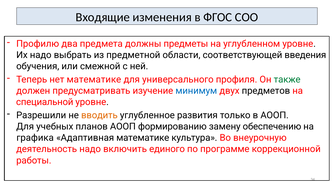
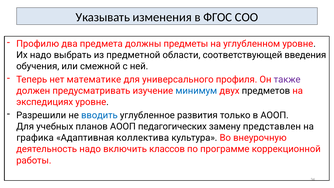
Входящие: Входящие -> Указывать
также colour: green -> purple
специальной: специальной -> экспедициях
вводить colour: orange -> blue
формированию: формированию -> педагогических
обеспечению: обеспечению -> представлен
Адаптивная математике: математике -> коллектива
единого: единого -> классов
